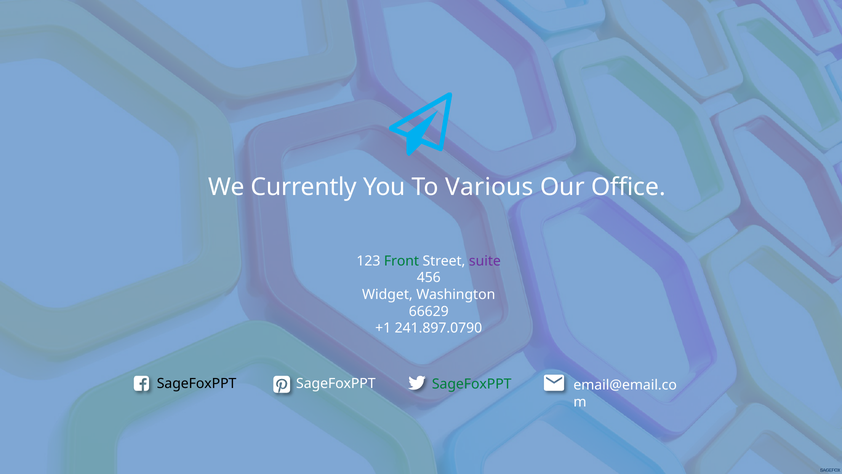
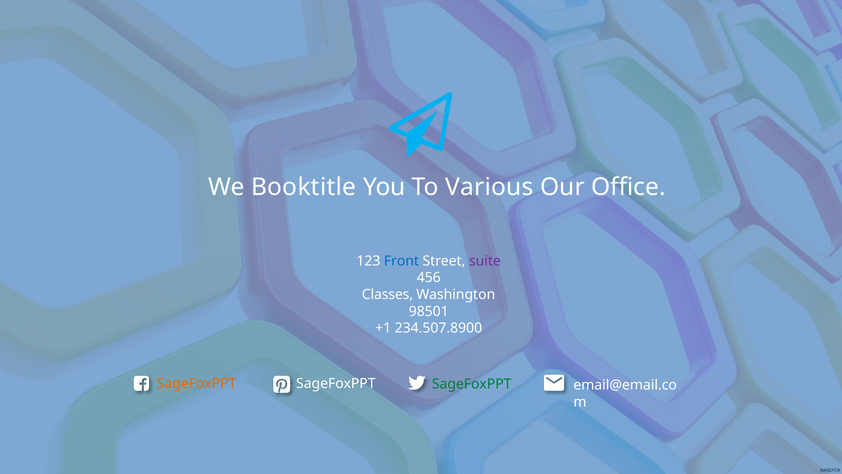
Currently: Currently -> Booktitle
Front colour: green -> blue
Widget: Widget -> Classes
66629: 66629 -> 98501
241.897.0790: 241.897.0790 -> 234.507.8900
SageFoxPPT at (197, 383) colour: black -> orange
